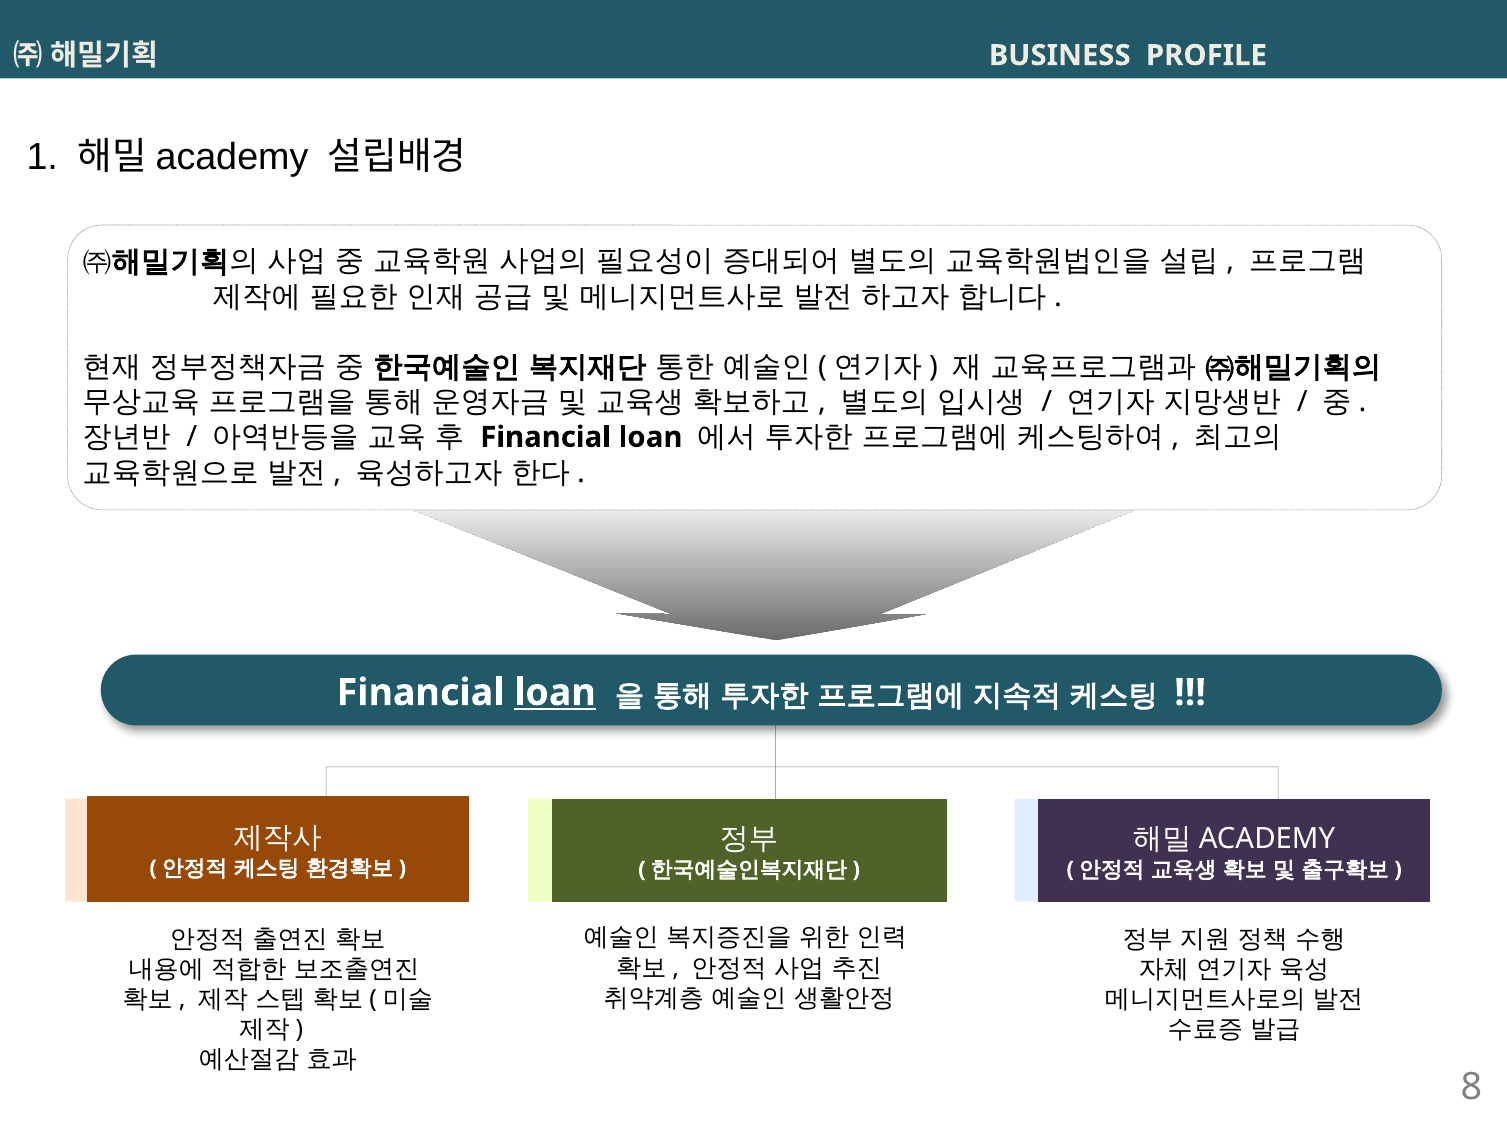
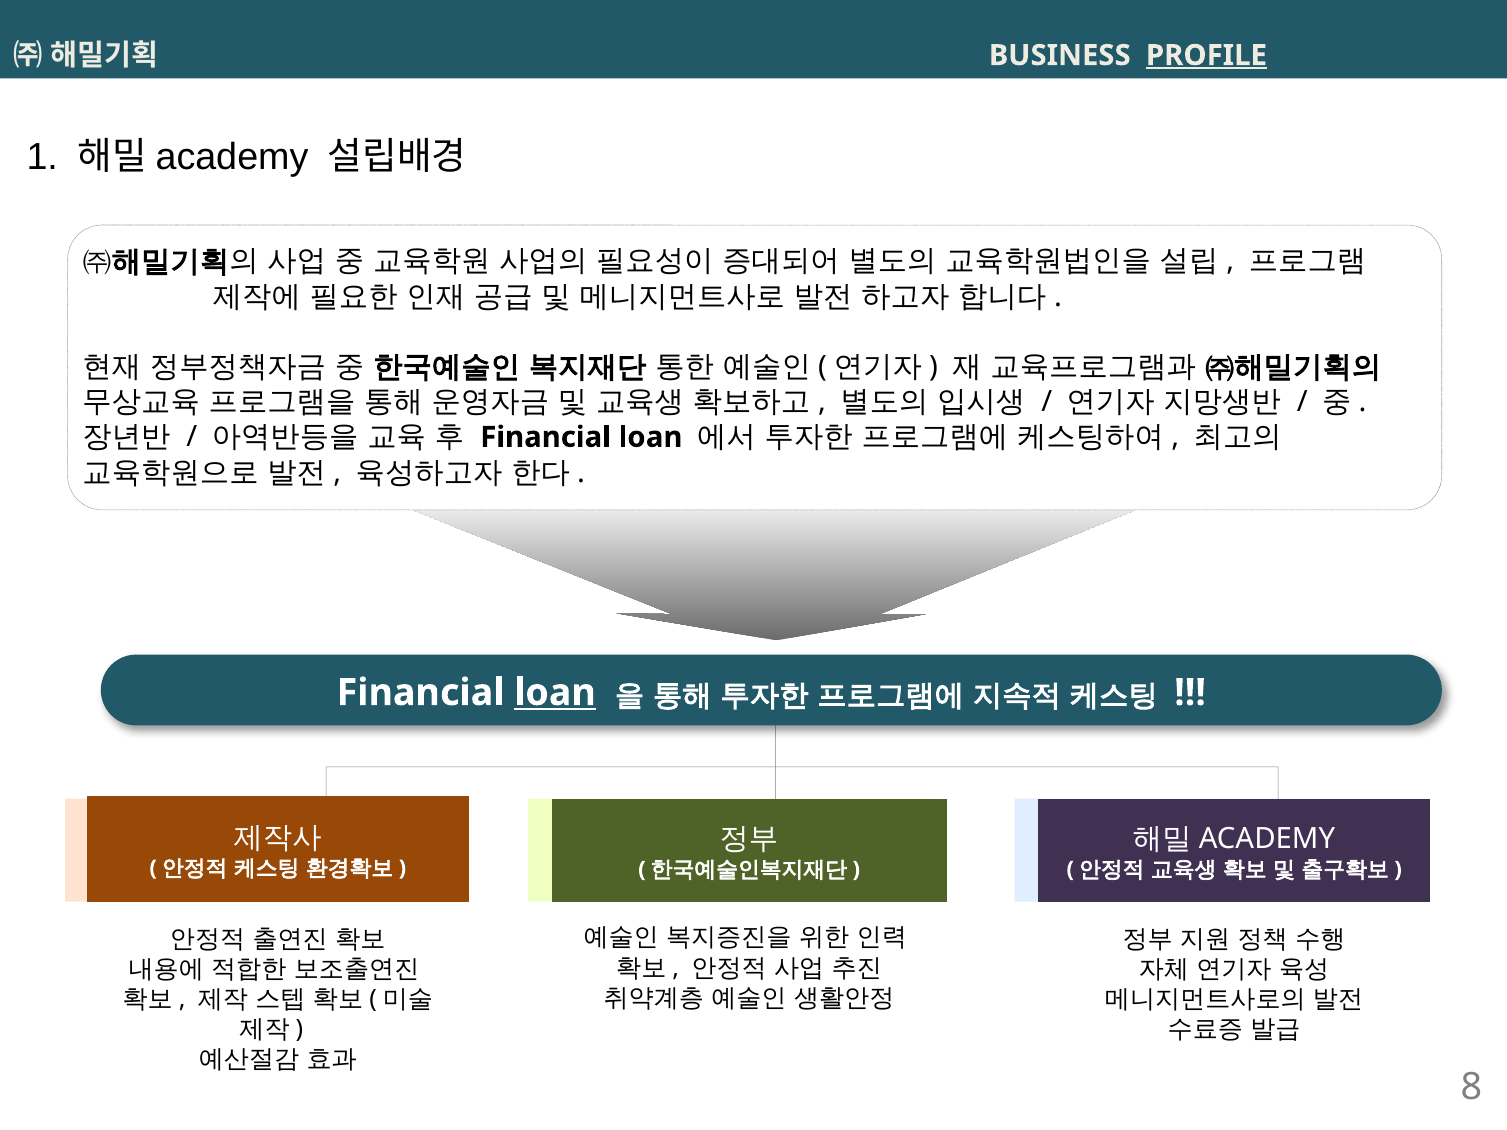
PROFILE underline: none -> present
